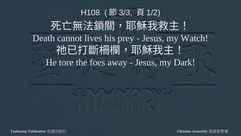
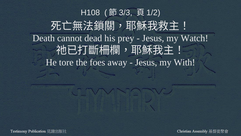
lives: lives -> dead
Dark: Dark -> With
